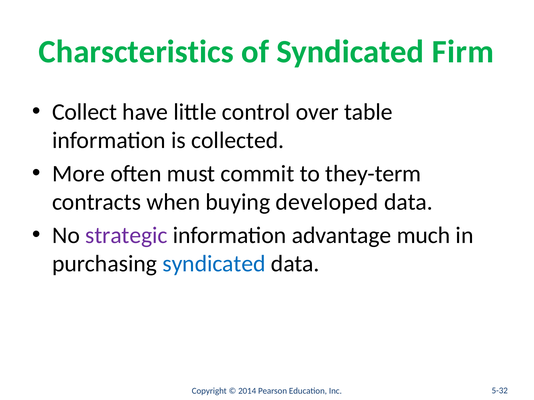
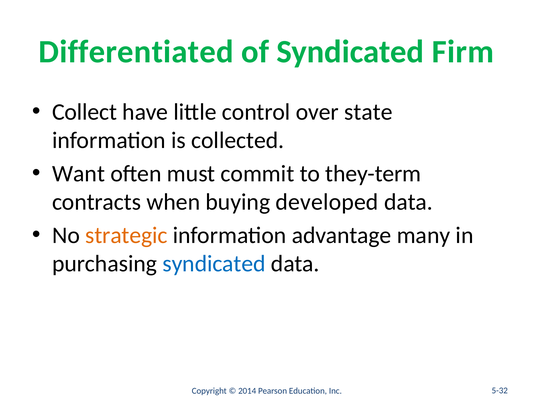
Charscteristics: Charscteristics -> Differentiated
table: table -> state
More: More -> Want
strategic colour: purple -> orange
much: much -> many
